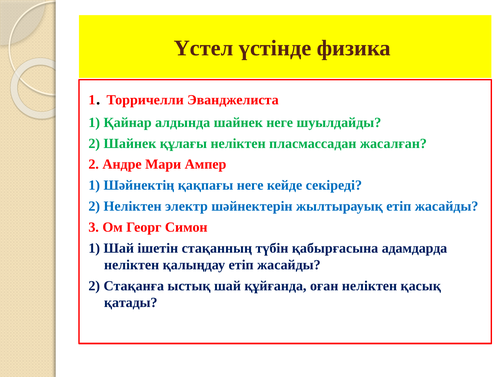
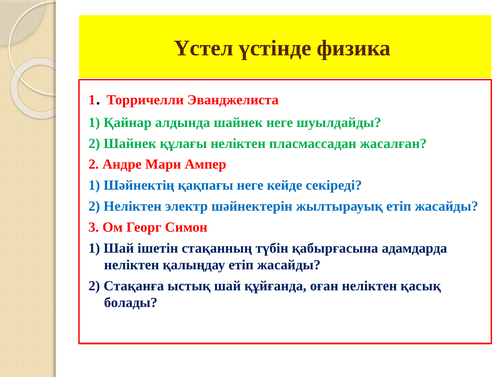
қатады: қатады -> болады
